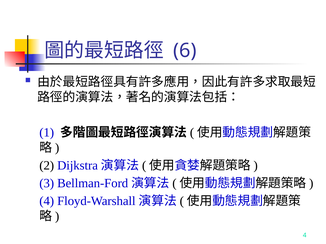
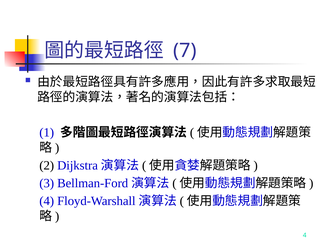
6: 6 -> 7
